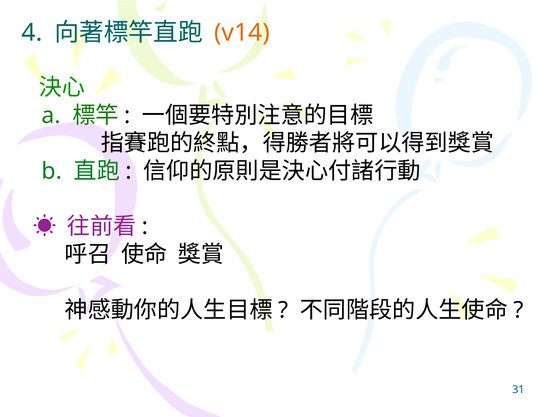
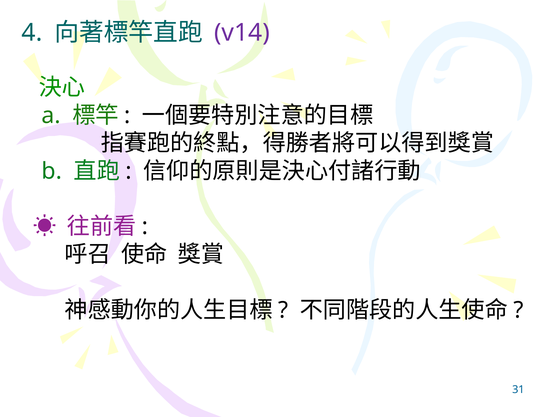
v14 colour: orange -> purple
